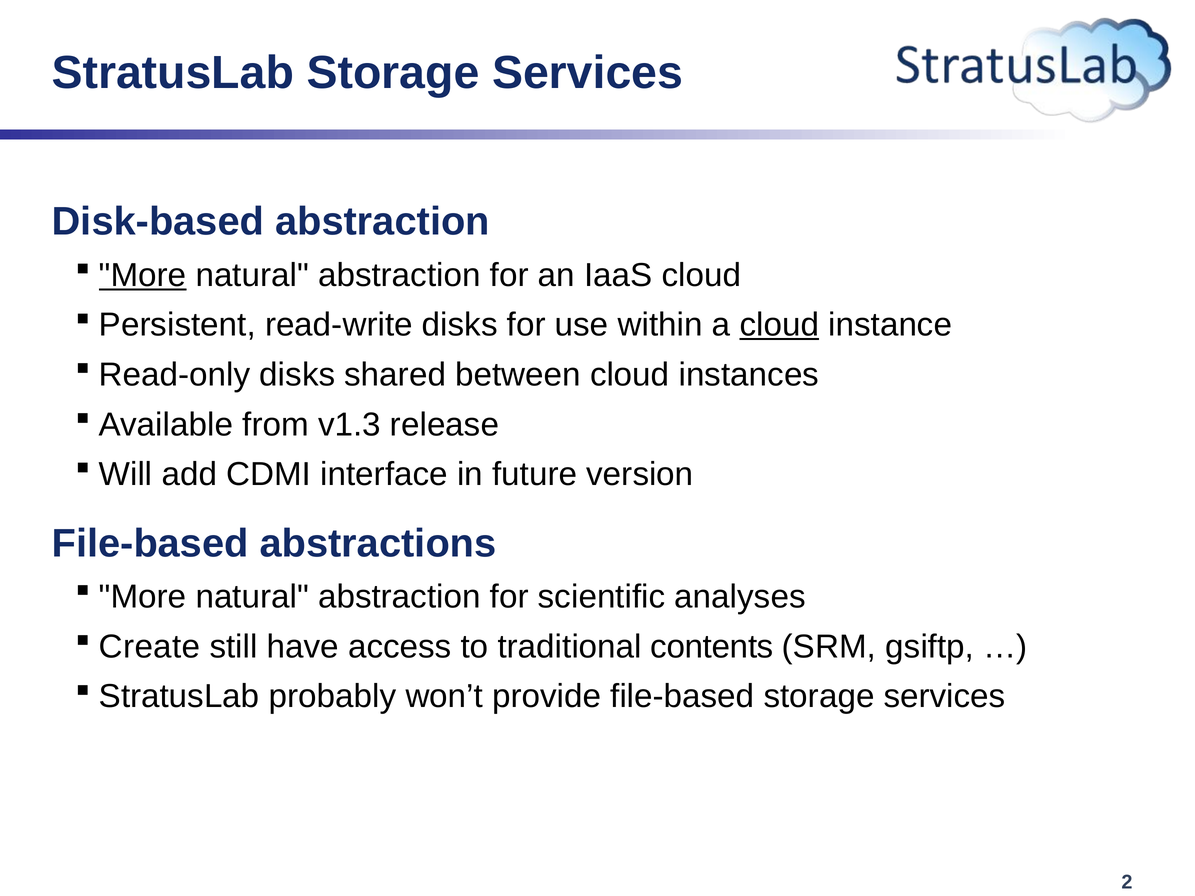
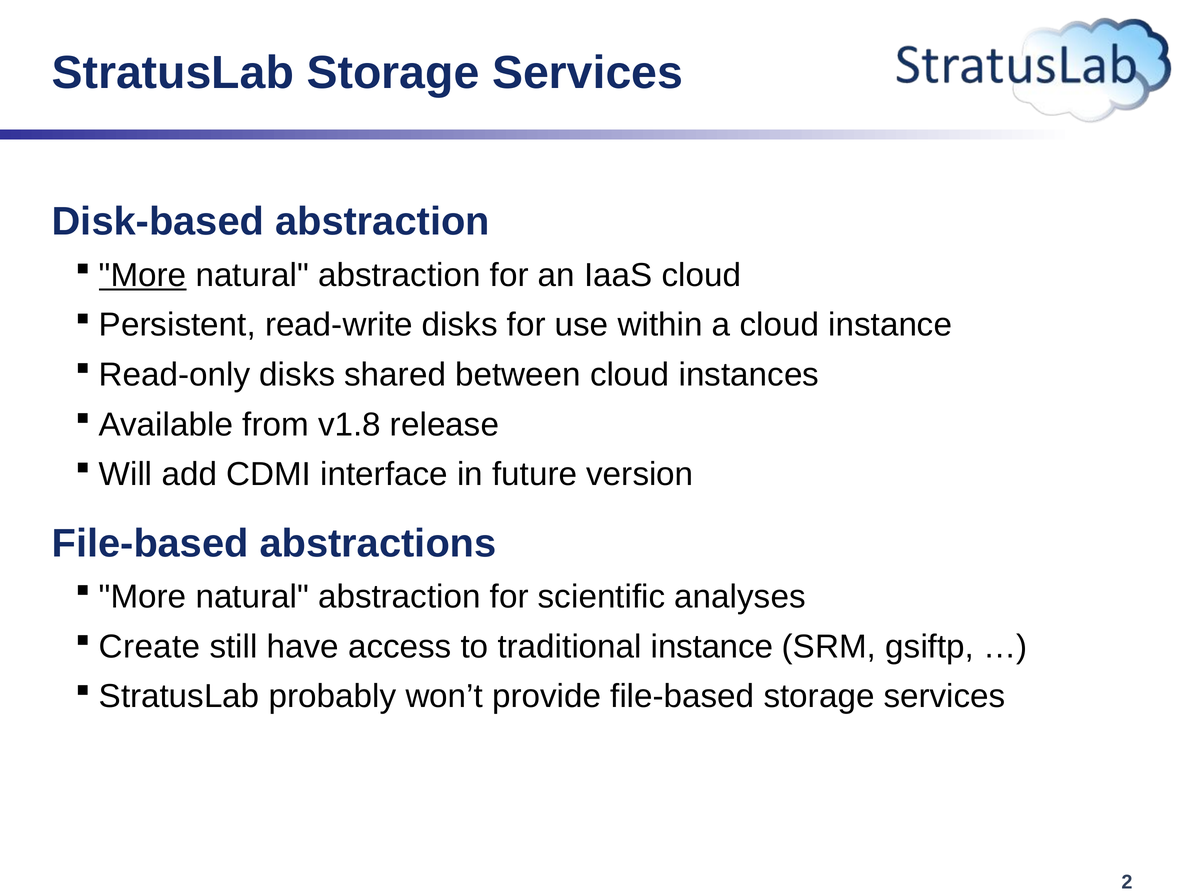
cloud at (779, 325) underline: present -> none
v1.3: v1.3 -> v1.8
traditional contents: contents -> instance
